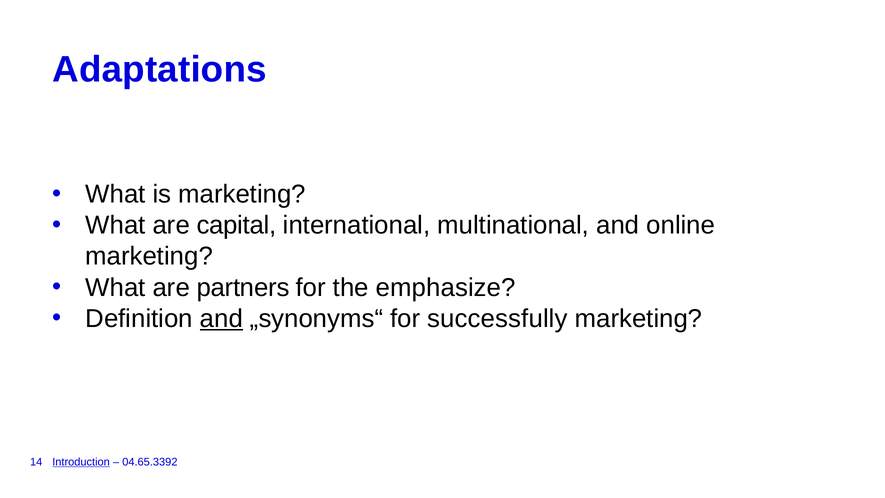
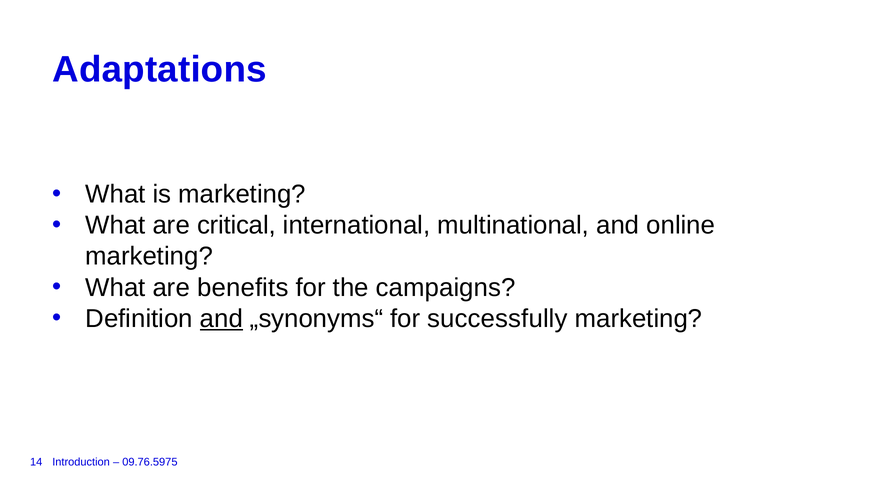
capital: capital -> critical
partners: partners -> benefits
emphasize: emphasize -> campaigns
Introduction underline: present -> none
04.65.3392: 04.65.3392 -> 09.76.5975
